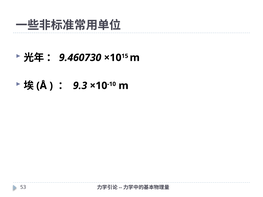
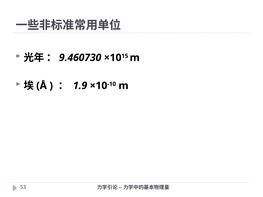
9.3: 9.3 -> 1.9
